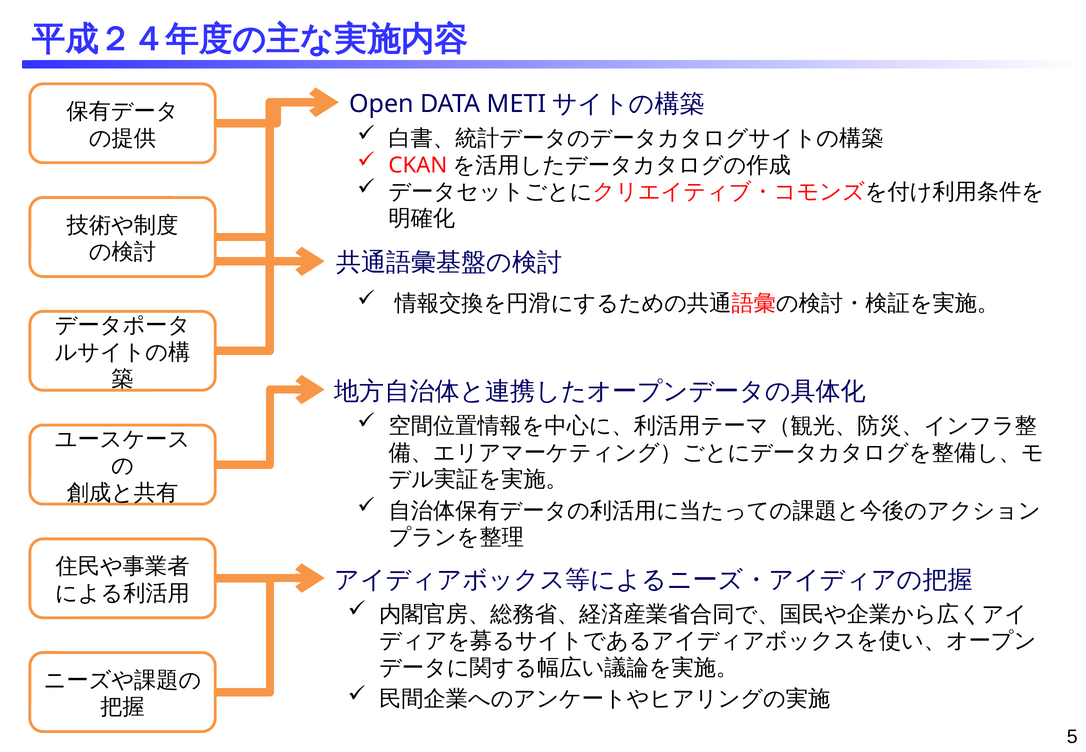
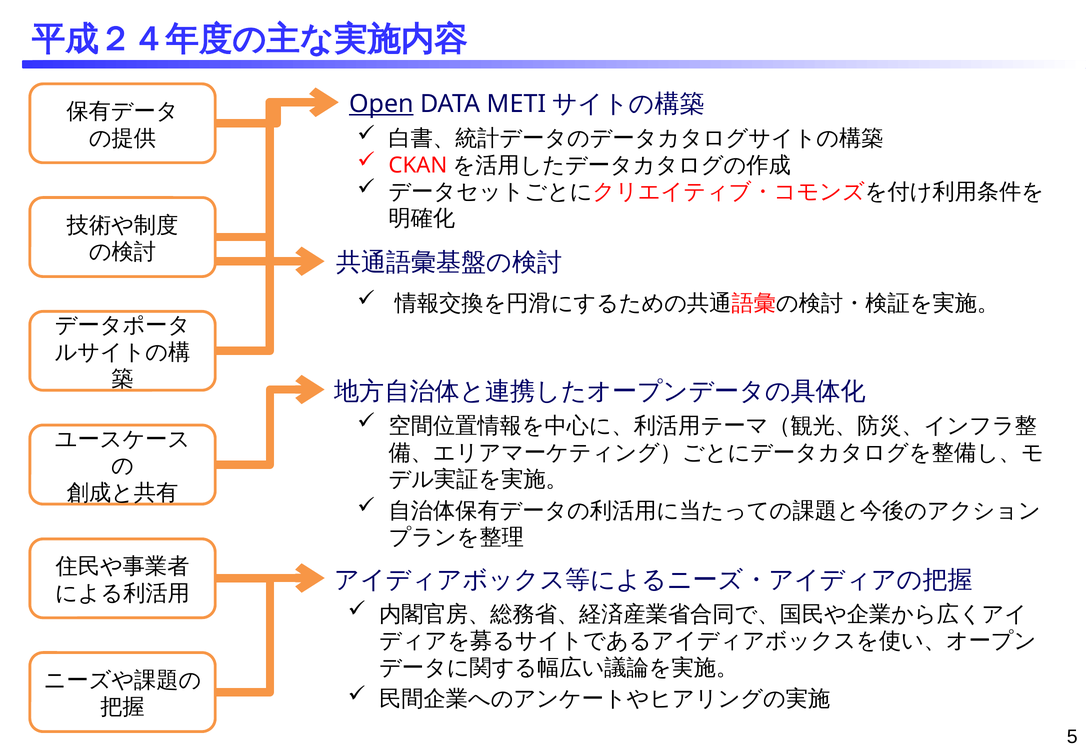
Open underline: none -> present
